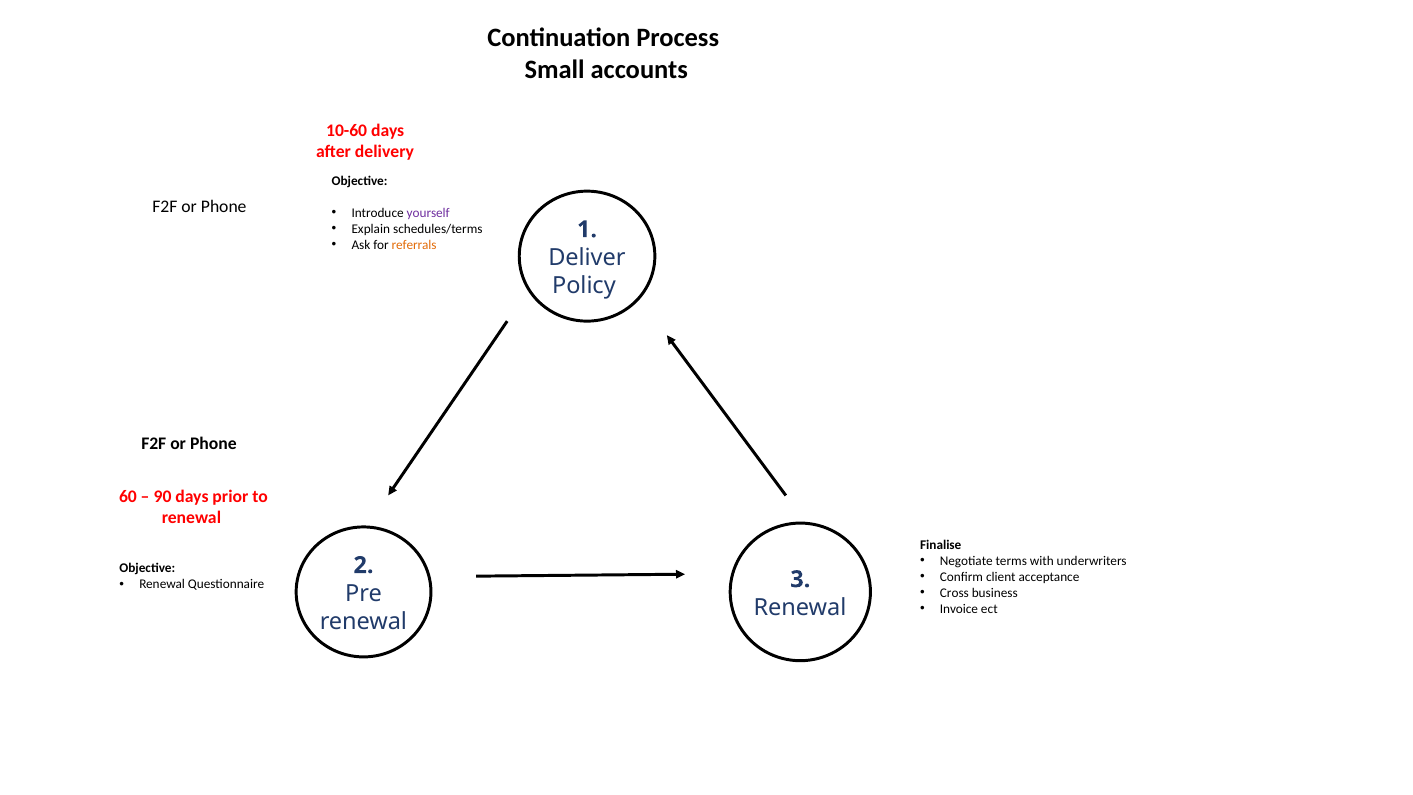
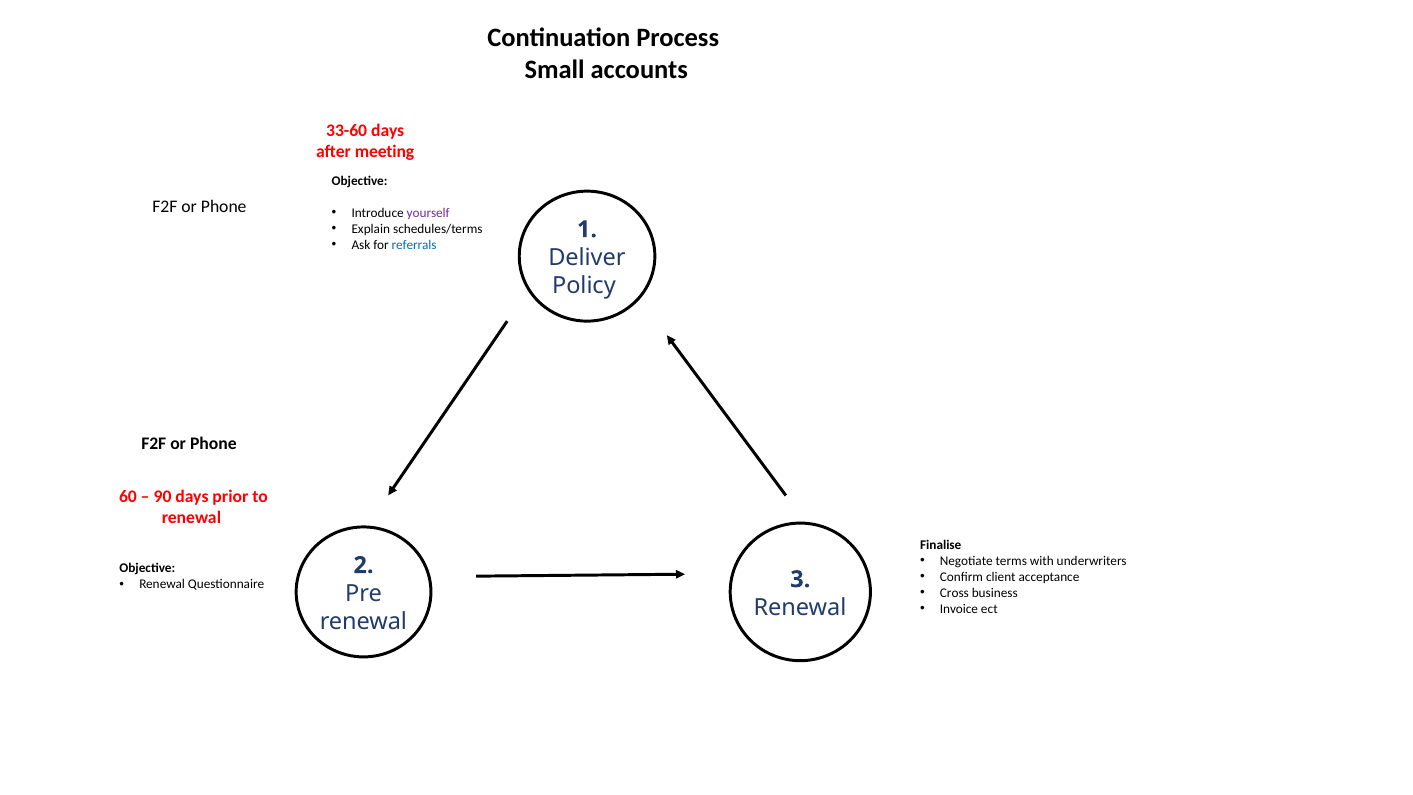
10-60: 10-60 -> 33-60
delivery: delivery -> meeting
referrals colour: orange -> blue
